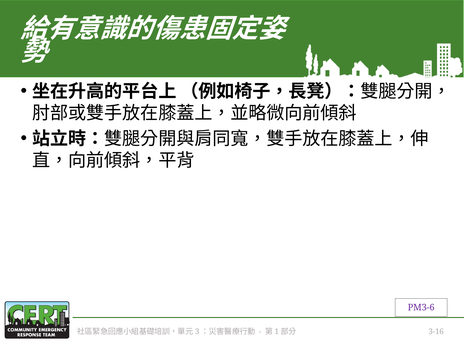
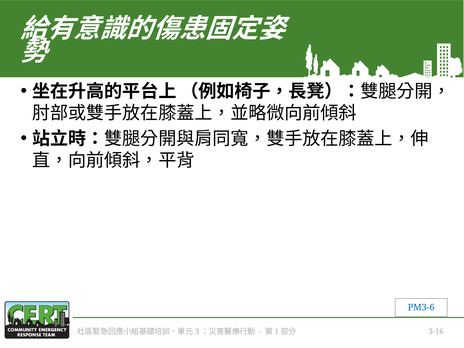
PM3-6 colour: purple -> blue
